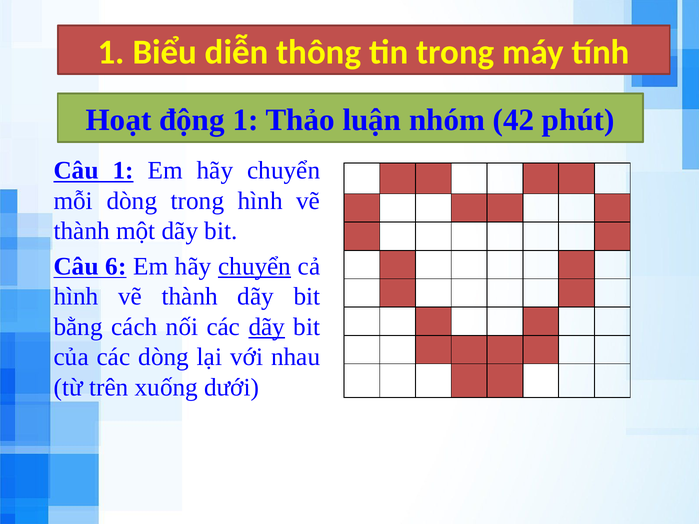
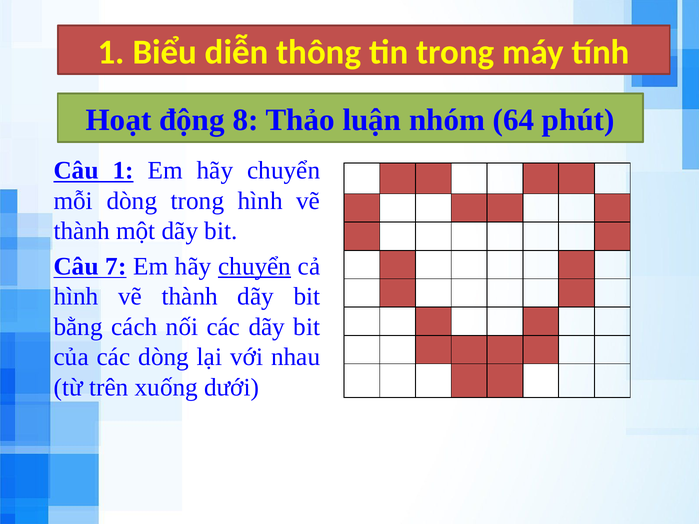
động 1: 1 -> 8
42: 42 -> 64
6: 6 -> 7
dãy at (267, 327) underline: present -> none
